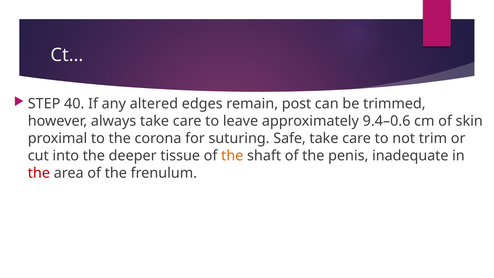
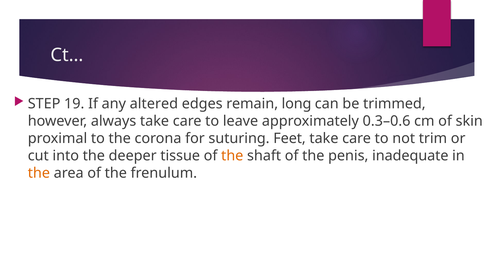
40: 40 -> 19
post: post -> long
9.4–0.6: 9.4–0.6 -> 0.3–0.6
Safe: Safe -> Feet
the at (39, 173) colour: red -> orange
